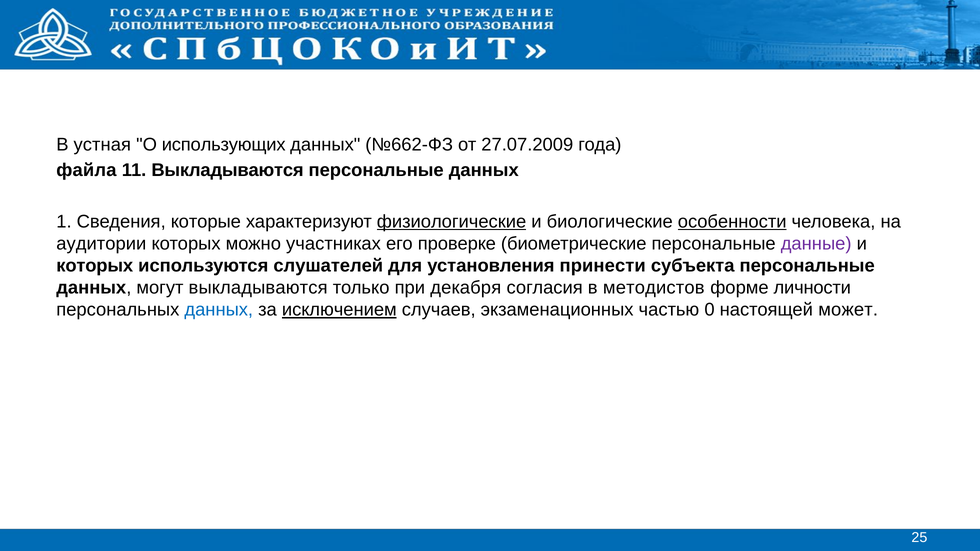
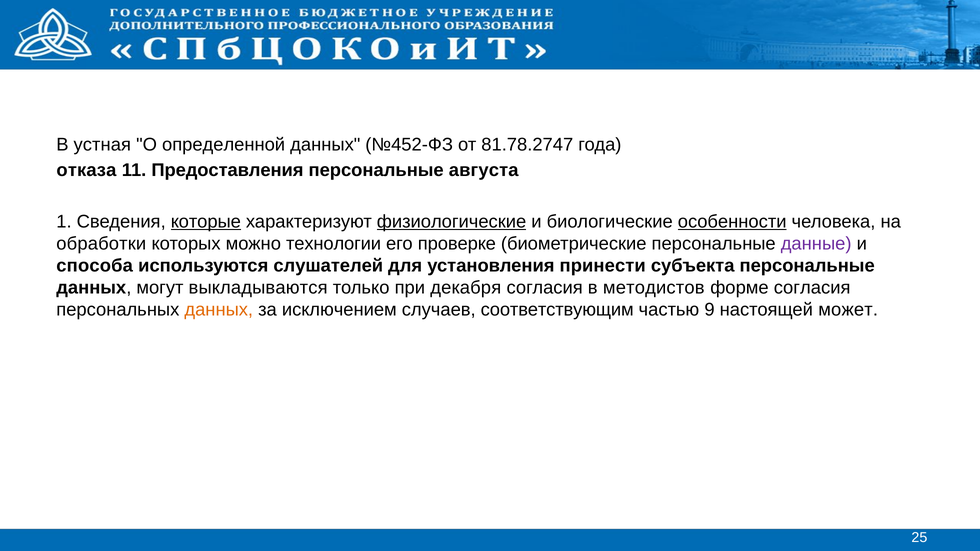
использующих: использующих -> определенной
№662-ФЗ: №662-ФЗ -> №452-ФЗ
27.07.2009: 27.07.2009 -> 81.78.2747
файла: файла -> отказа
11 Выкладываются: Выкладываются -> Предоставления
данных at (484, 170): данных -> августа
которые underline: none -> present
аудитории: аудитории -> обработки
участниках: участниках -> технологии
которых at (95, 266): которых -> способа
форме личности: личности -> согласия
данных at (219, 310) colour: blue -> orange
исключением underline: present -> none
экзаменационных: экзаменационных -> соответствующим
0: 0 -> 9
